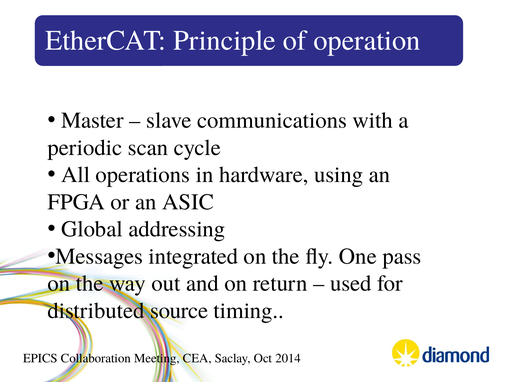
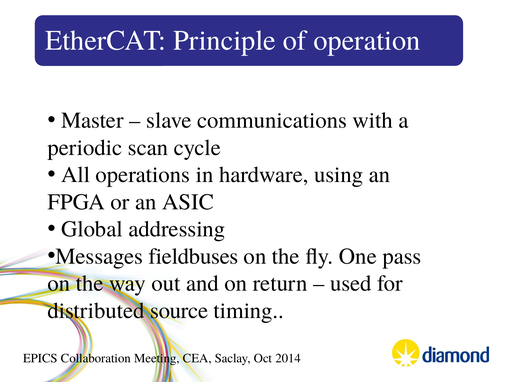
integrated: integrated -> fieldbuses
